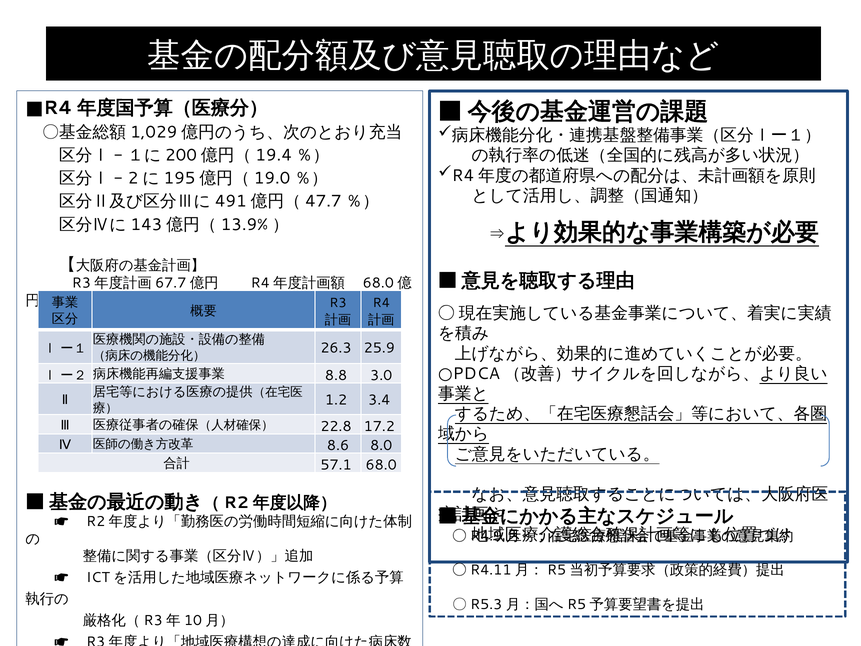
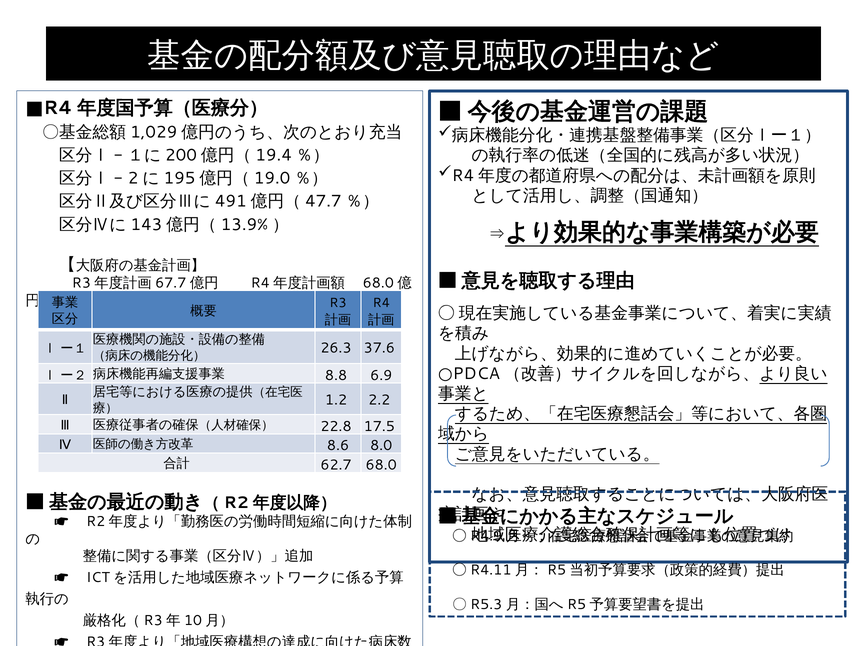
25.9: 25.9 -> 37.6
3.0: 3.0 -> 6.9
3.4: 3.4 -> 2.2
17.2: 17.2 -> 17.5
57.1: 57.1 -> 62.7
